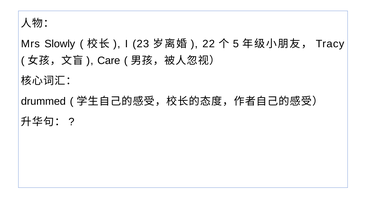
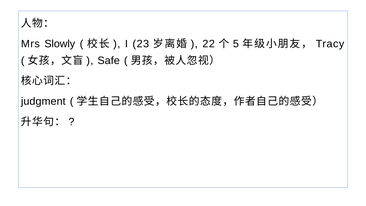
Care: Care -> Safe
drummed: drummed -> judgment
